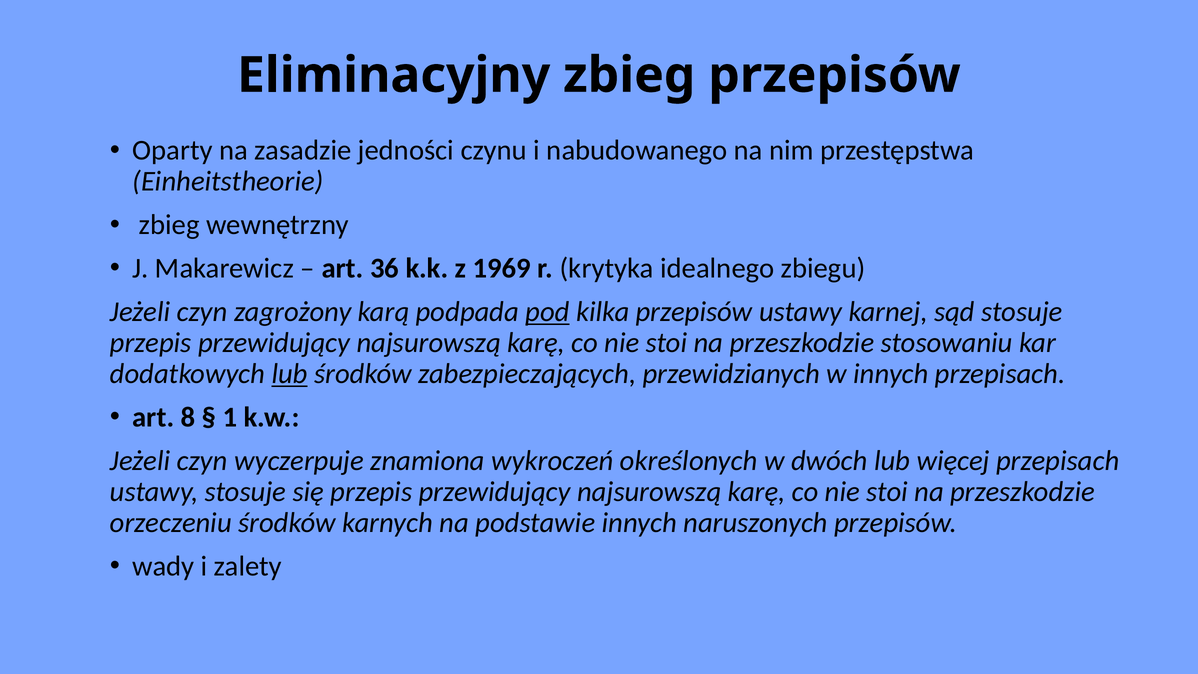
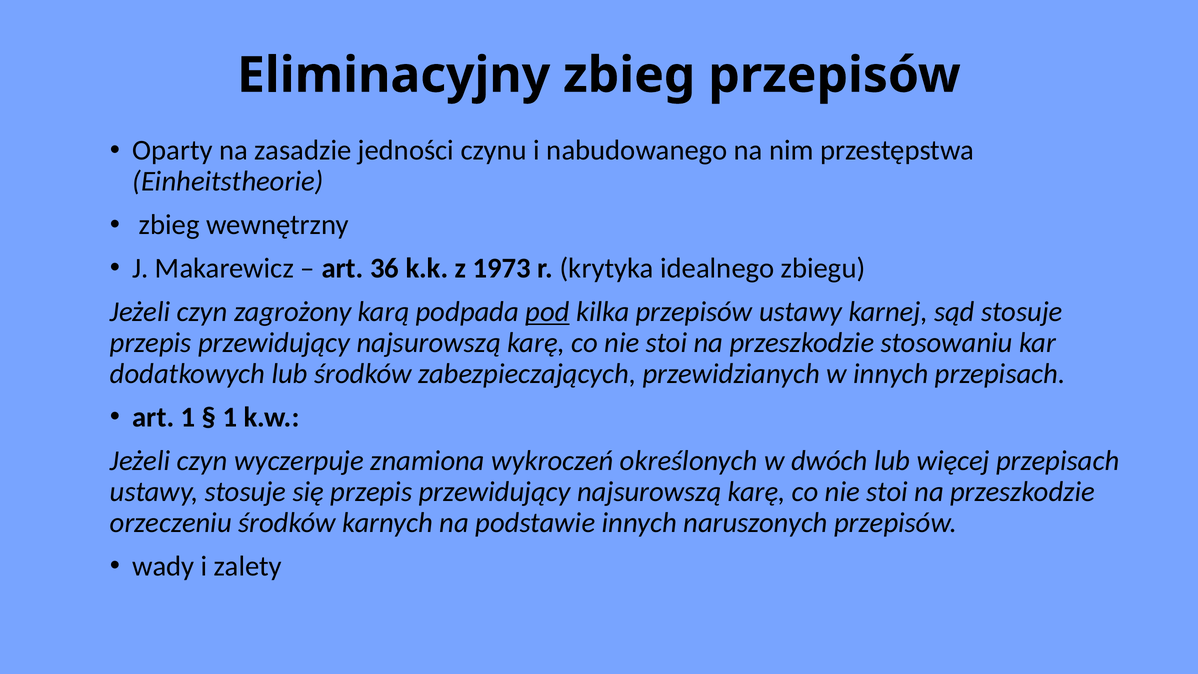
1969: 1969 -> 1973
lub at (290, 374) underline: present -> none
art 8: 8 -> 1
